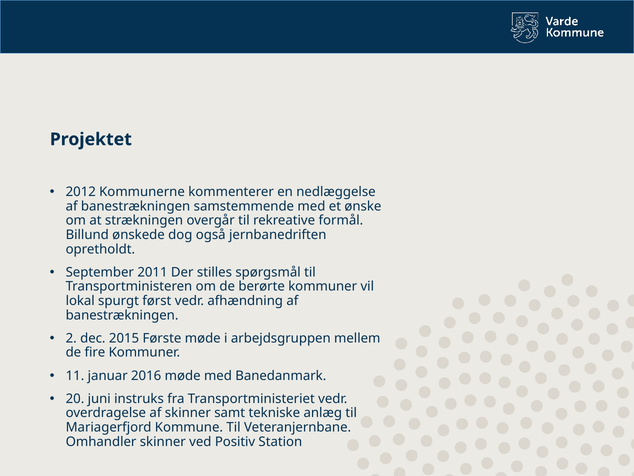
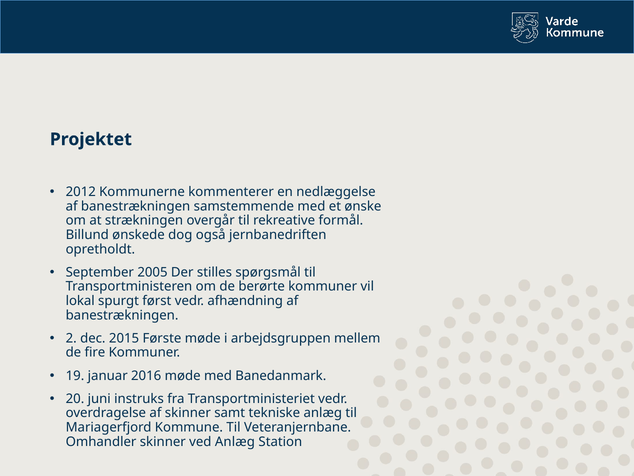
2011: 2011 -> 2005
11: 11 -> 19
ved Positiv: Positiv -> Anlæg
